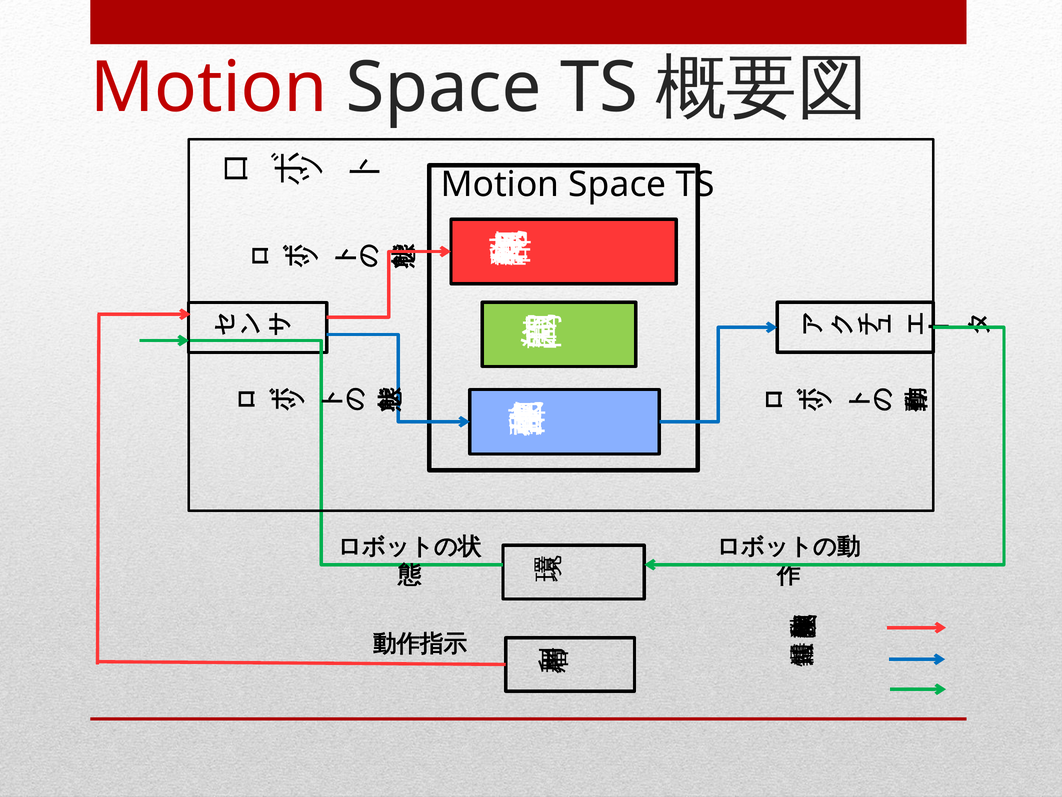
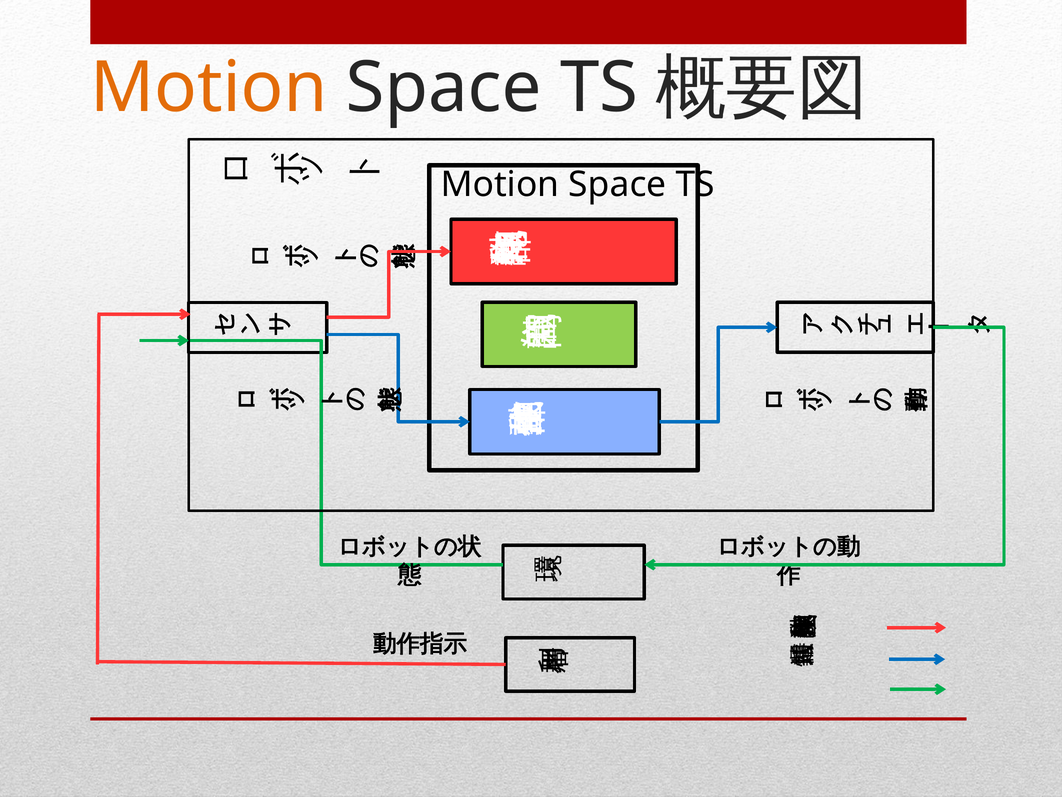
Motion at (209, 88) colour: red -> orange
